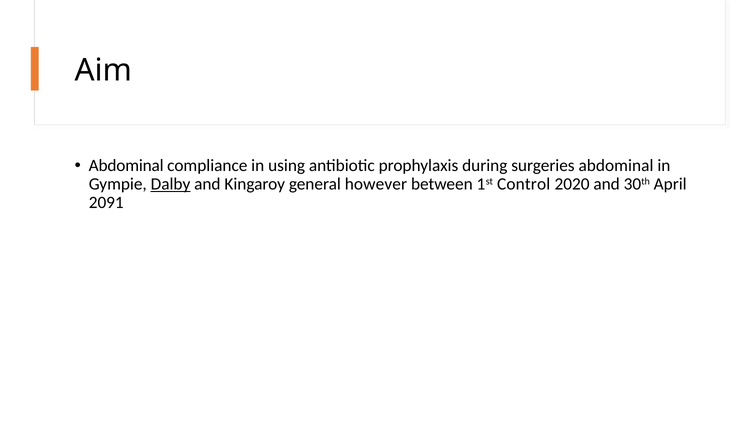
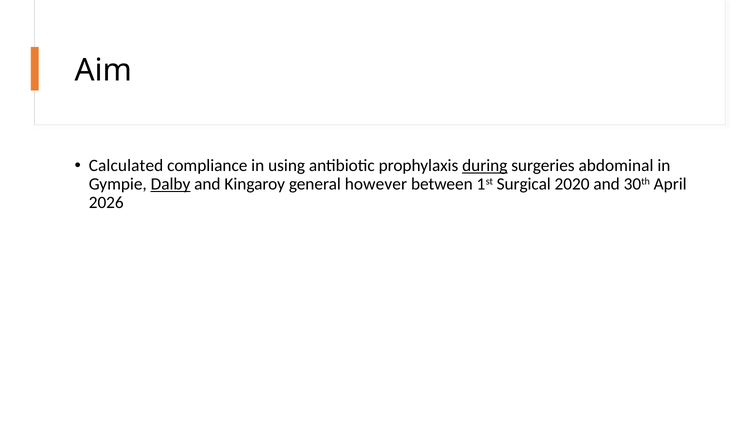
Abdominal at (126, 166): Abdominal -> Calculated
during underline: none -> present
Control: Control -> Surgical
2091: 2091 -> 2026
